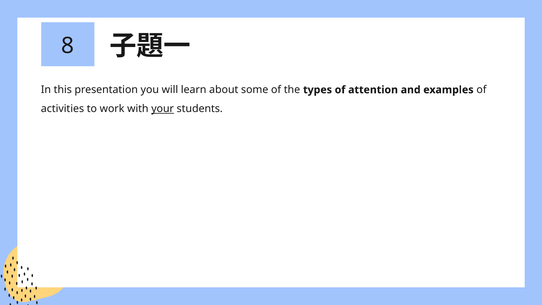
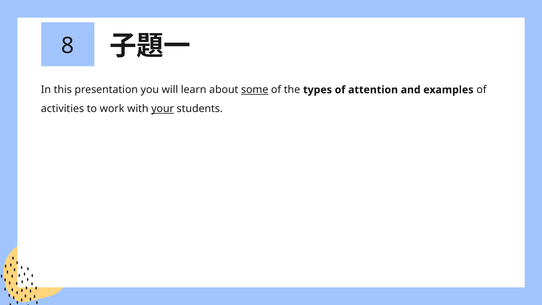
some underline: none -> present
